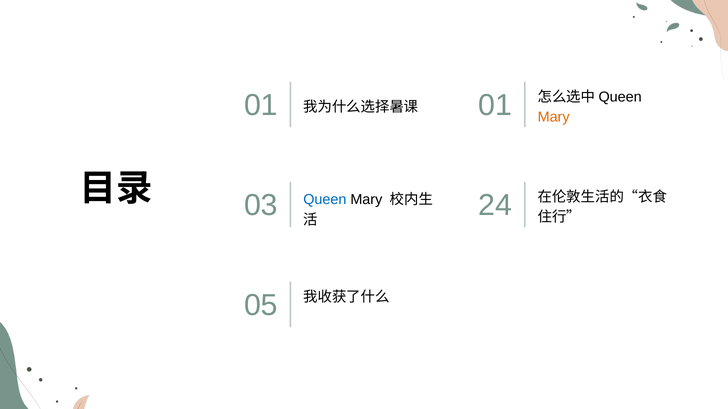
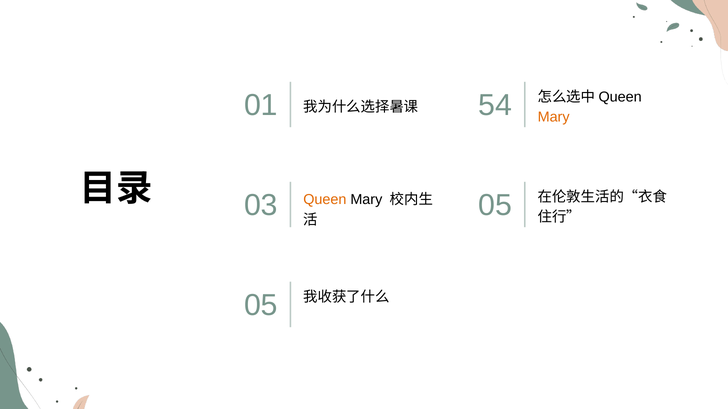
01 at (495, 105): 01 -> 54
Queen colour: blue -> orange
24 at (495, 205): 24 -> 05
